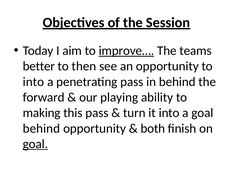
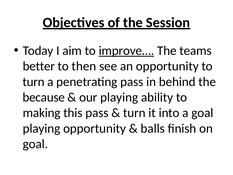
into at (33, 82): into -> turn
forward: forward -> because
behind at (41, 128): behind -> playing
both: both -> balls
goal at (35, 144) underline: present -> none
